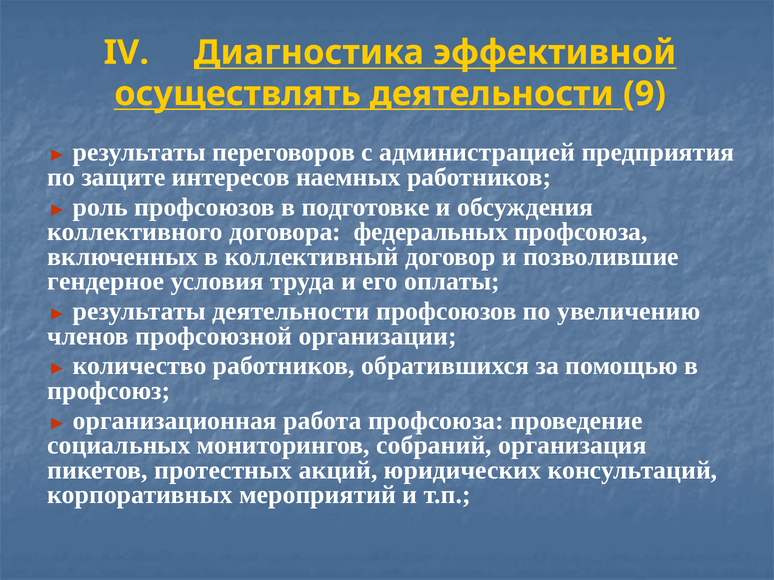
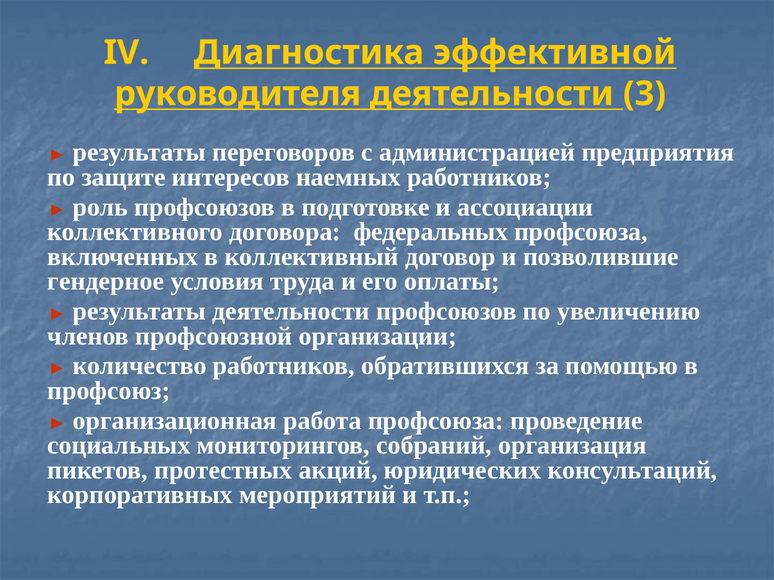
осуществлять: осуществлять -> руководителя
9: 9 -> 3
обсуждения: обсуждения -> ассоциации
